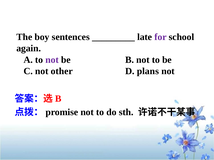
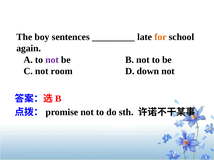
for colour: purple -> orange
other: other -> room
plans: plans -> down
